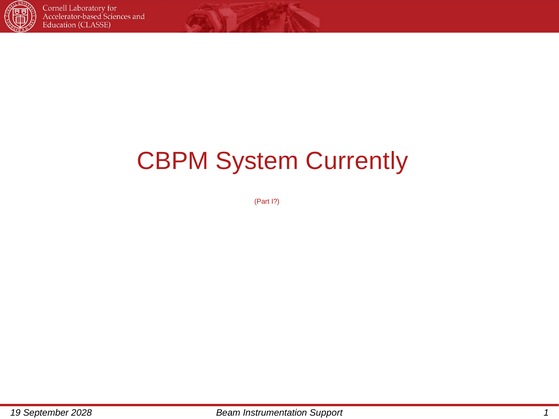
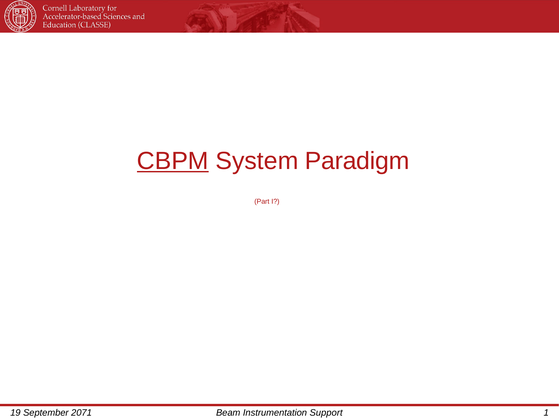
CBPM underline: none -> present
Currently: Currently -> Paradigm
2028: 2028 -> 2071
